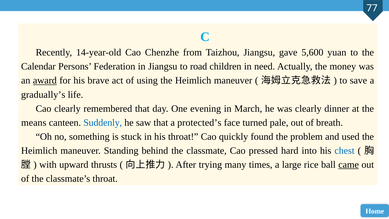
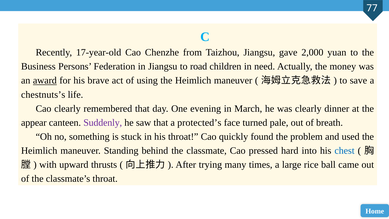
14-year-old: 14-year-old -> 17-year-old
5,600: 5,600 -> 2,000
Calendar: Calendar -> Business
gradually’s: gradually’s -> chestnuts’s
means: means -> appear
Suddenly colour: blue -> purple
came underline: present -> none
